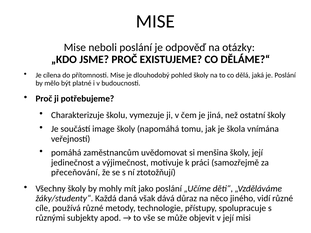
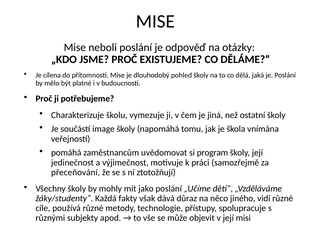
menšina: menšina -> program
daná: daná -> fakty
